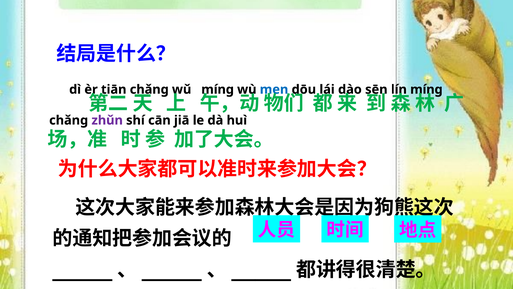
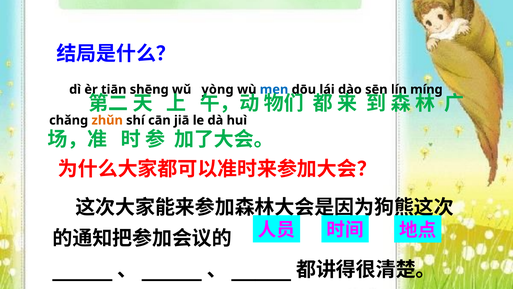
tiān chǎnɡ: chǎnɡ -> shēnɡ
wǔ mínɡ: mínɡ -> yònɡ
zhǔn colour: purple -> orange
